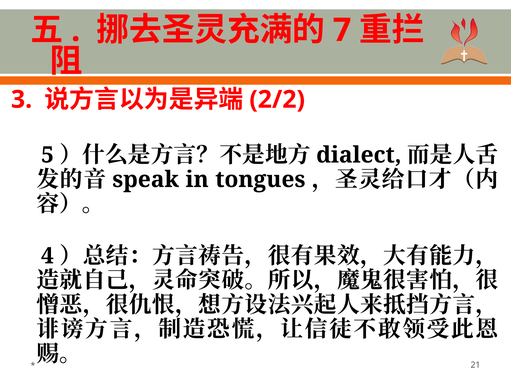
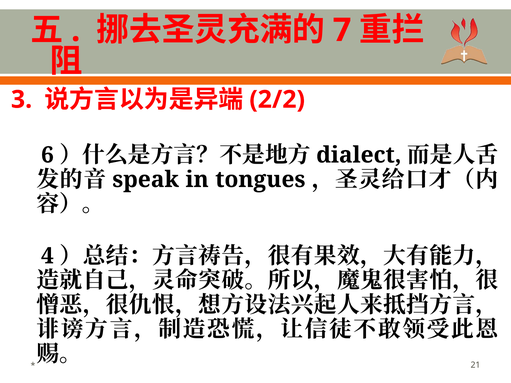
5: 5 -> 6
